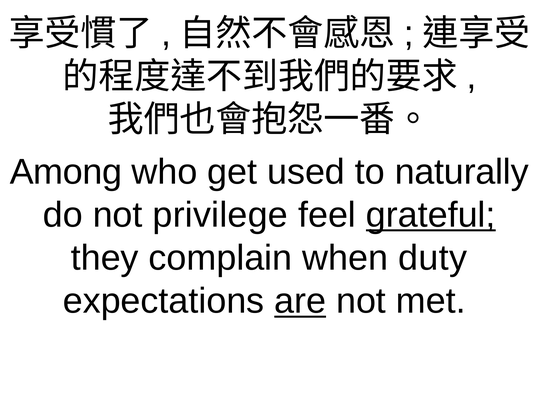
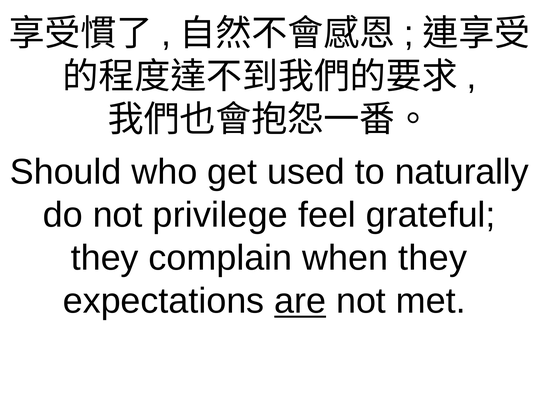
Among: Among -> Should
grateful underline: present -> none
when duty: duty -> they
